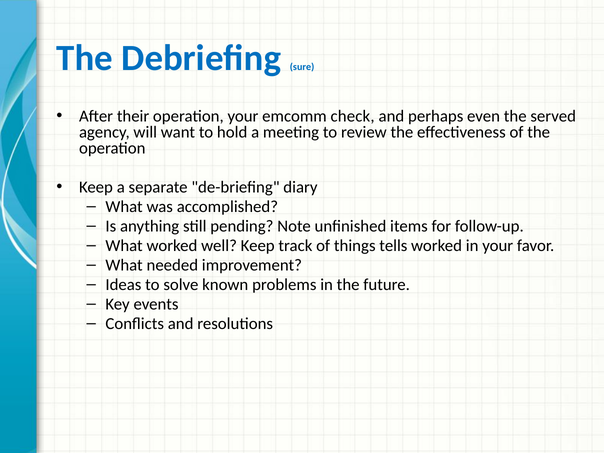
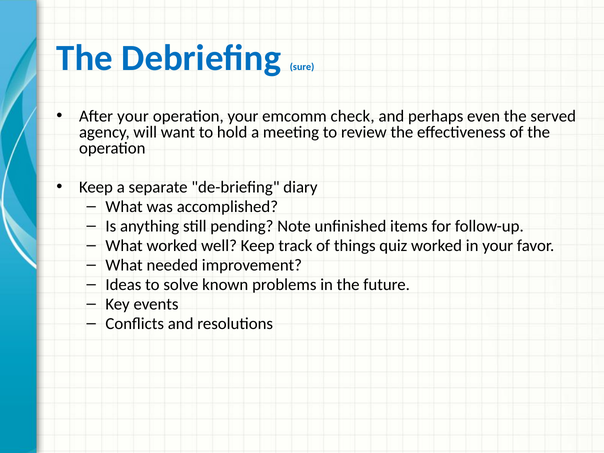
After their: their -> your
tells: tells -> quiz
